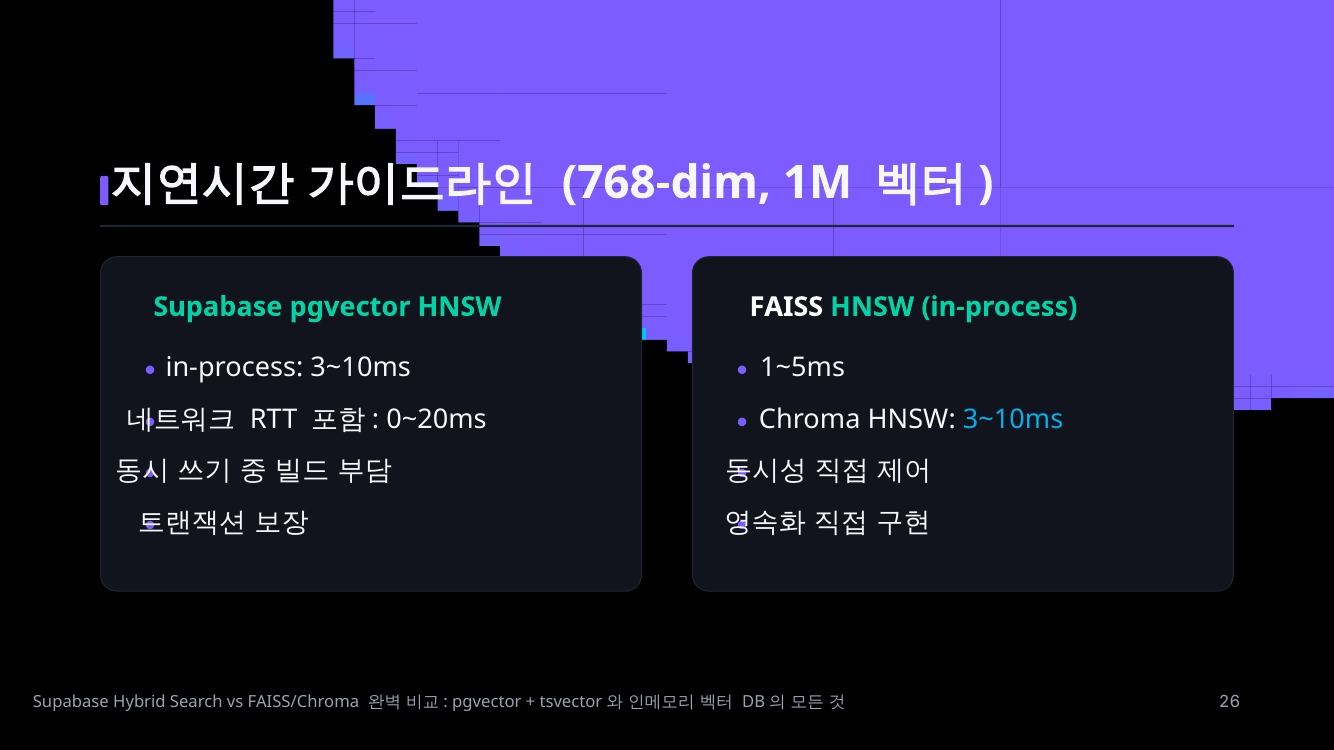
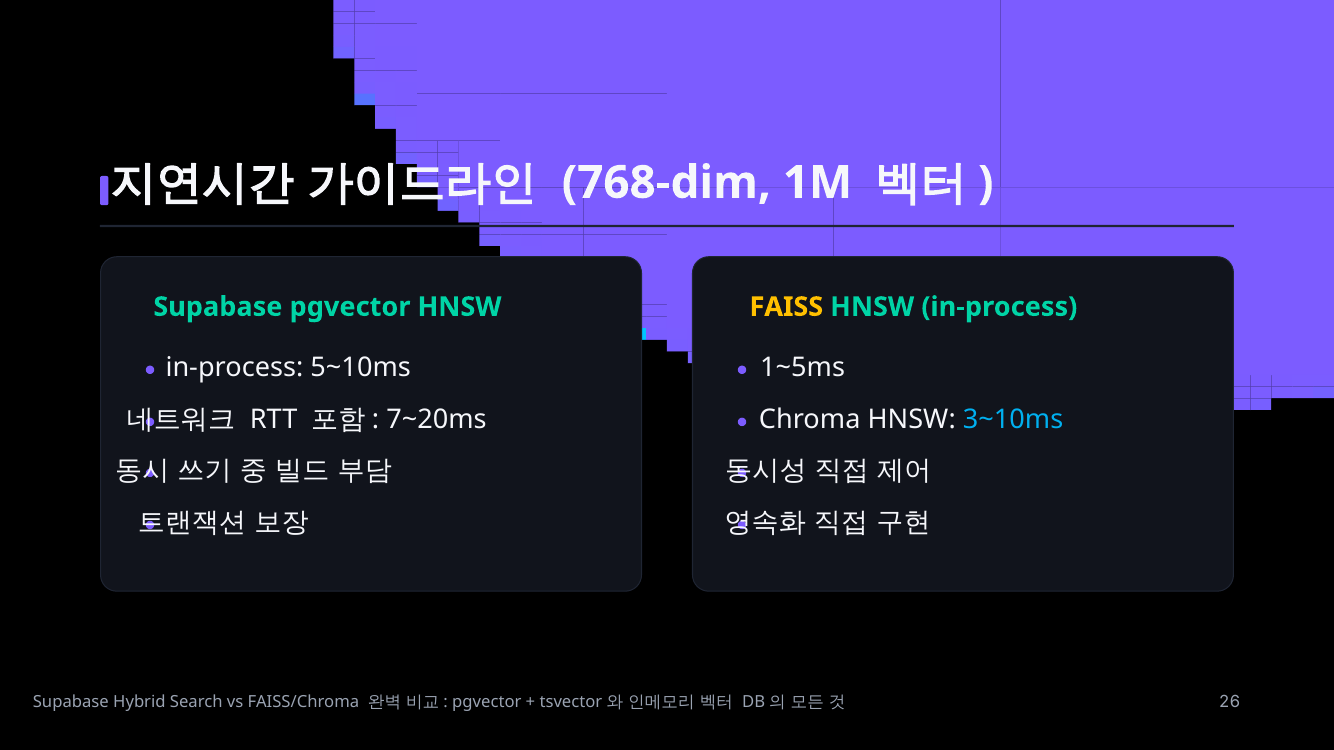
FAISS colour: white -> yellow
in-process 3~10ms: 3~10ms -> 5~10ms
0~20ms: 0~20ms -> 7~20ms
